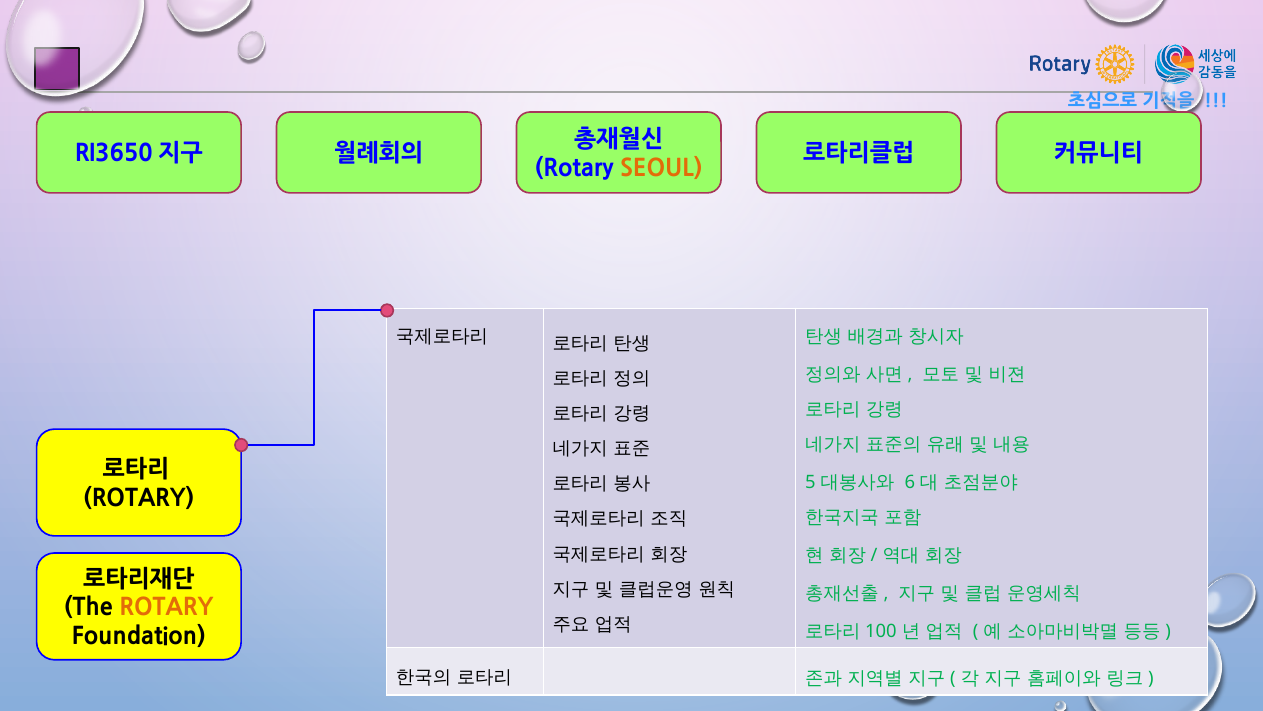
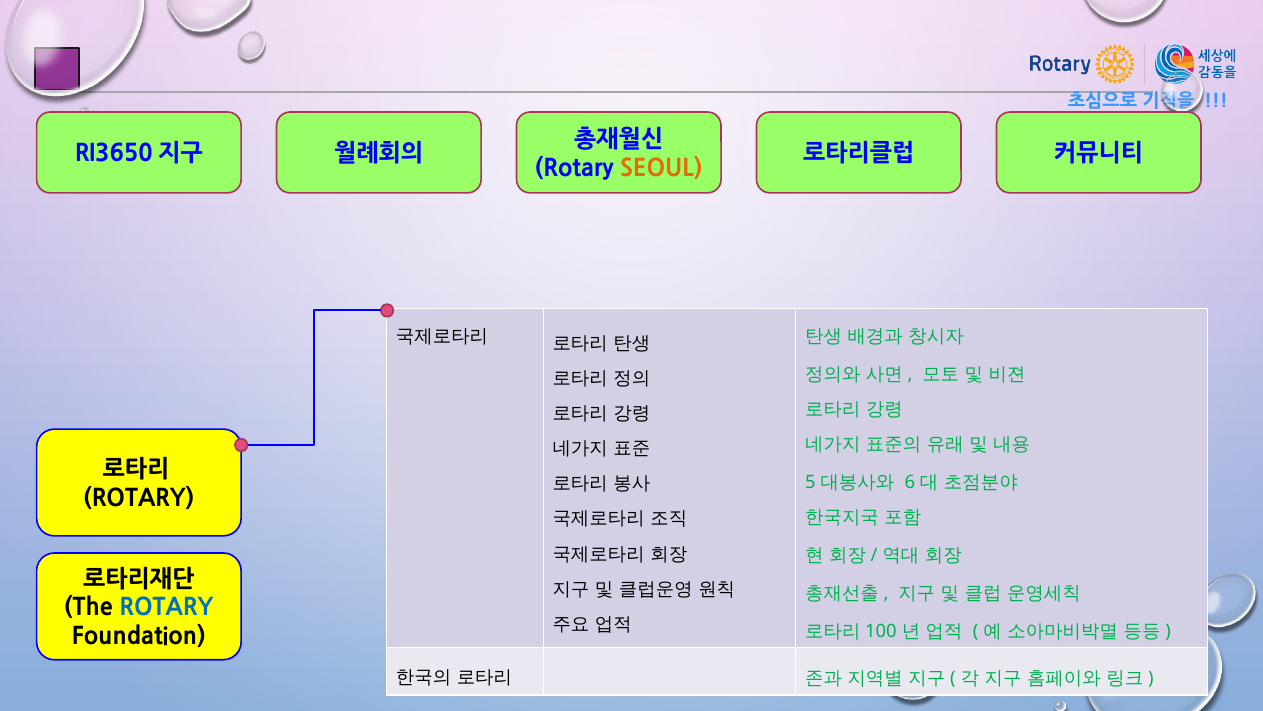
ROTARY at (166, 608) colour: orange -> blue
